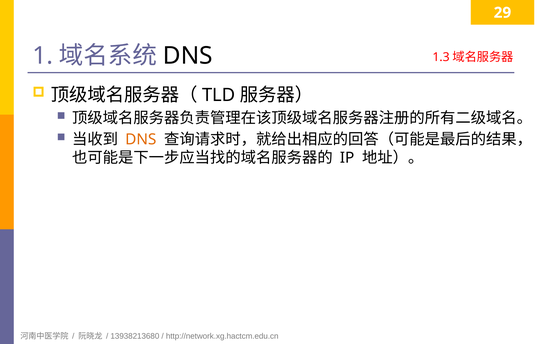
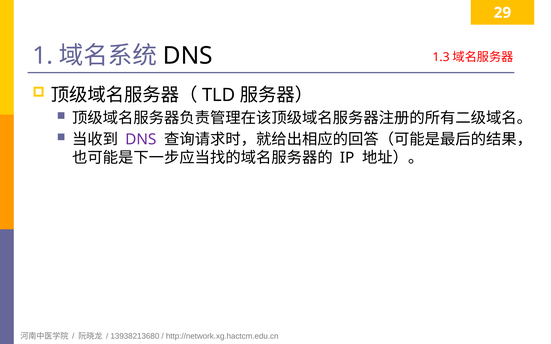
DNS at (141, 140) colour: orange -> purple
